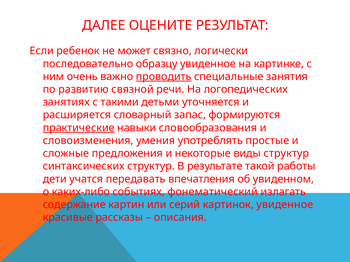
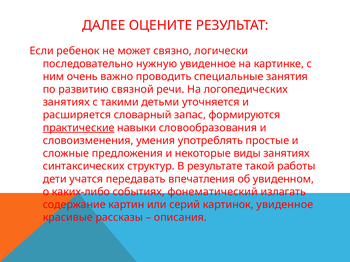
образцу: образцу -> нужную
проводить underline: present -> none
виды структур: структур -> занятиях
